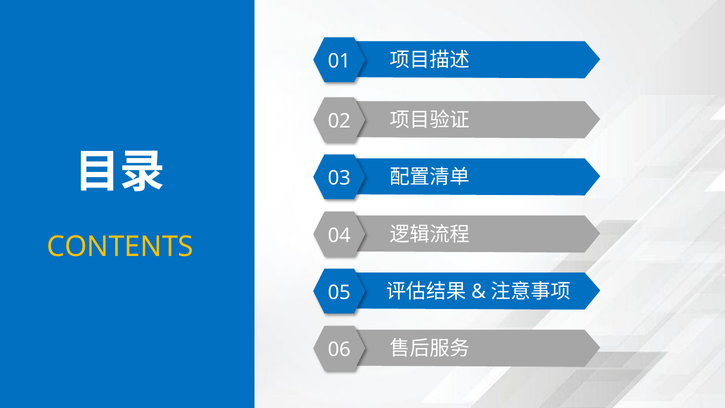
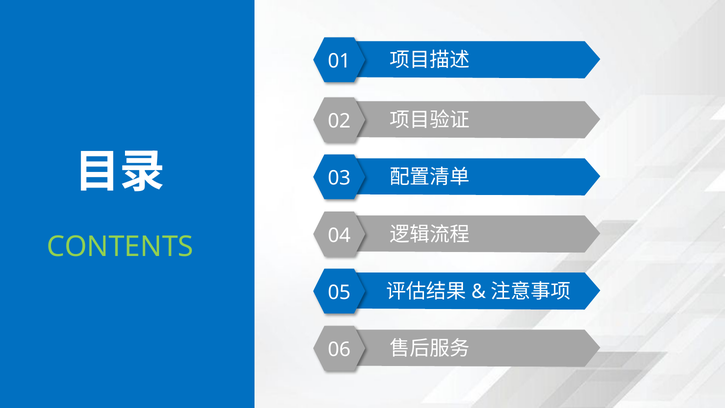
CONTENTS colour: yellow -> light green
